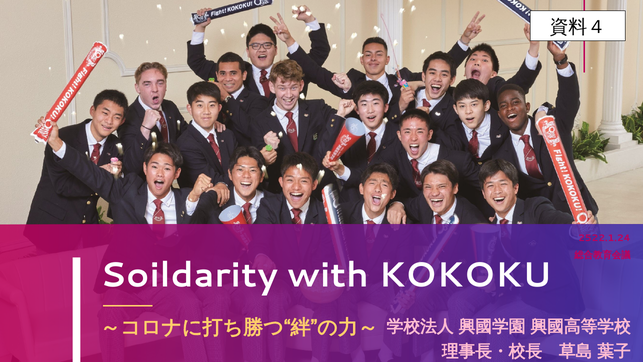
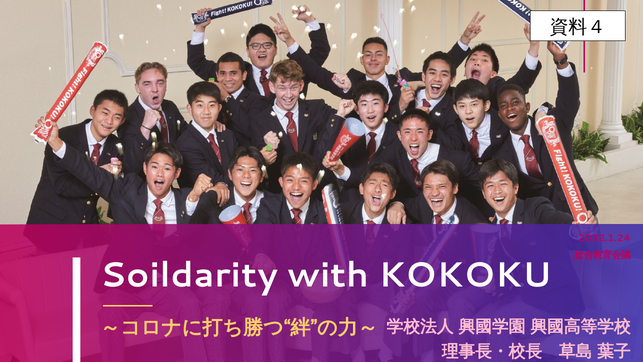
2522.1.24: 2522.1.24 -> 2032.1.24
